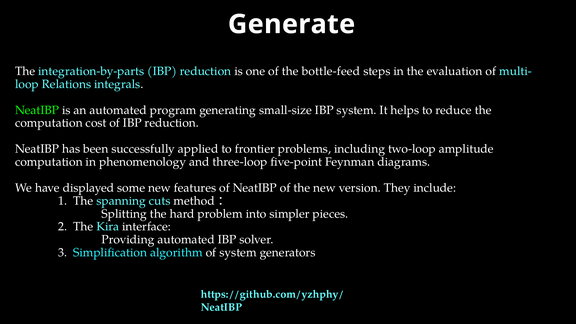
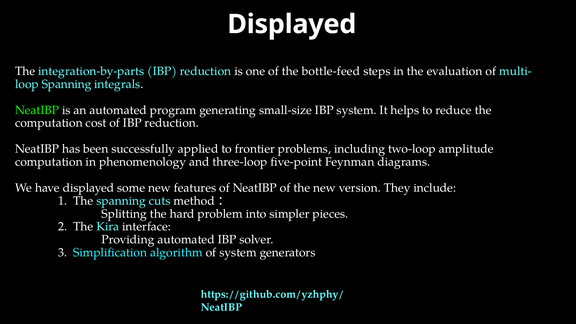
Generate at (292, 24): Generate -> Displayed
Relations at (67, 84): Relations -> Spanning
